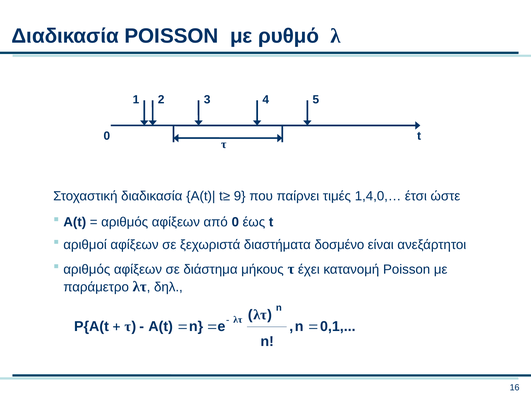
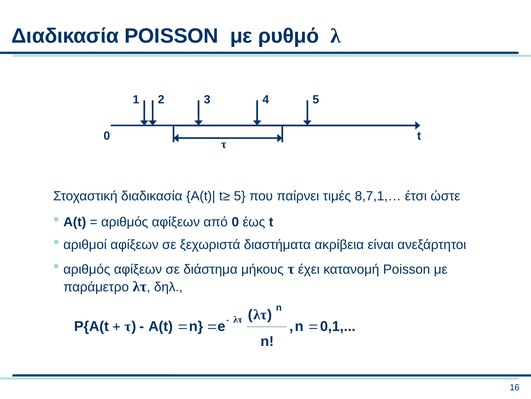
t≥ 9: 9 -> 5
1,4,0,…: 1,4,0,… -> 8,7,1,…
δοσμένο: δοσμένο -> ακρίβεια
